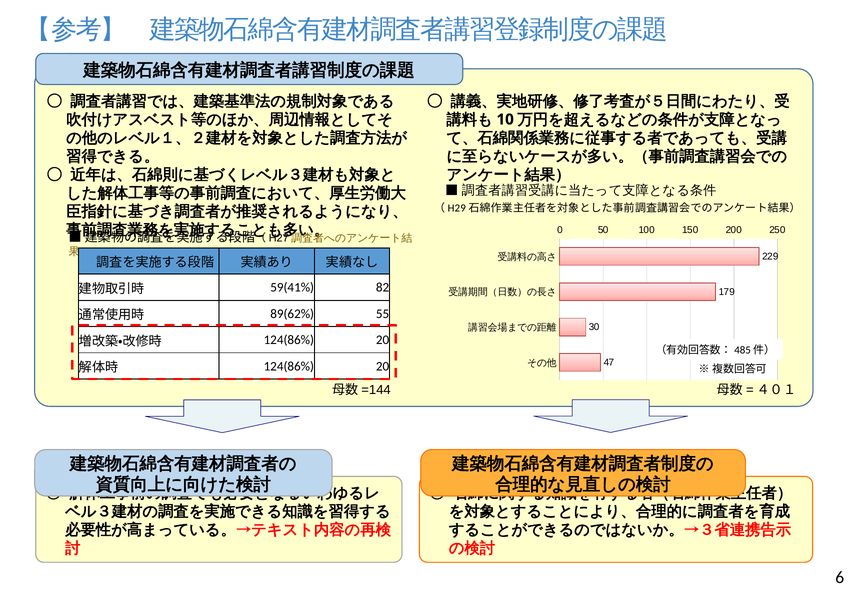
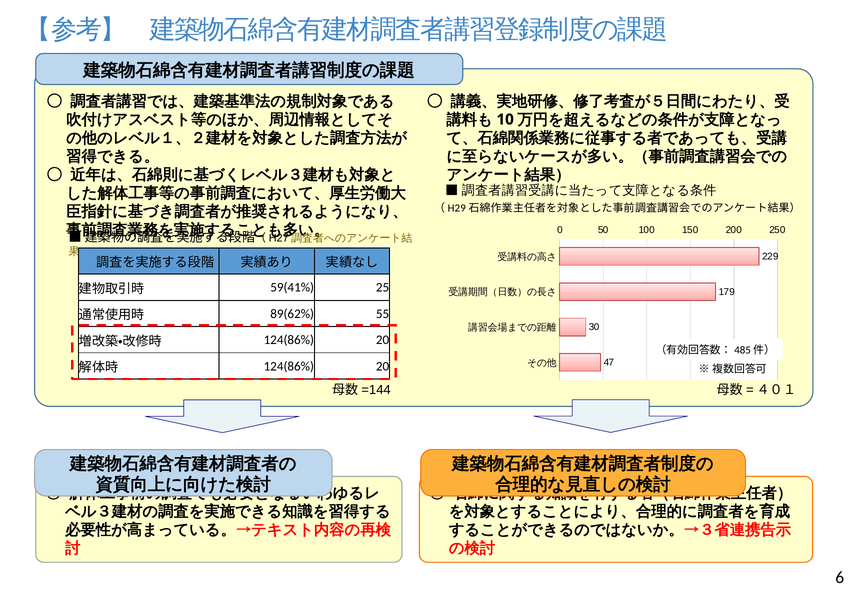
82: 82 -> 25
